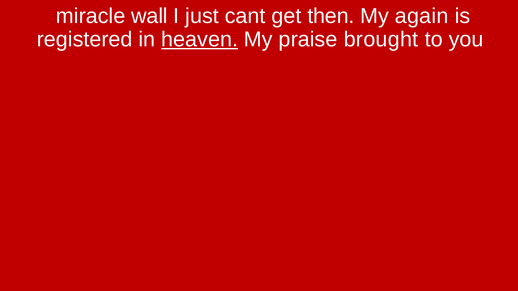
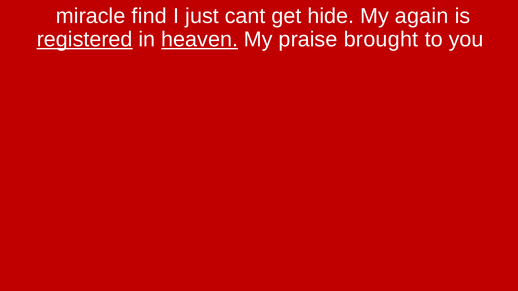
wall: wall -> find
then: then -> hide
registered underline: none -> present
